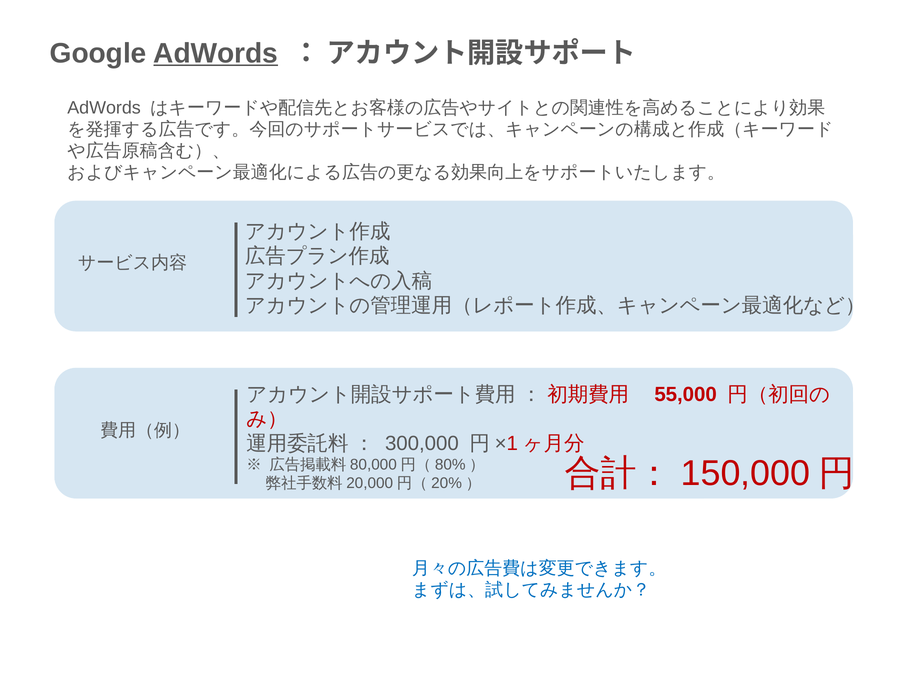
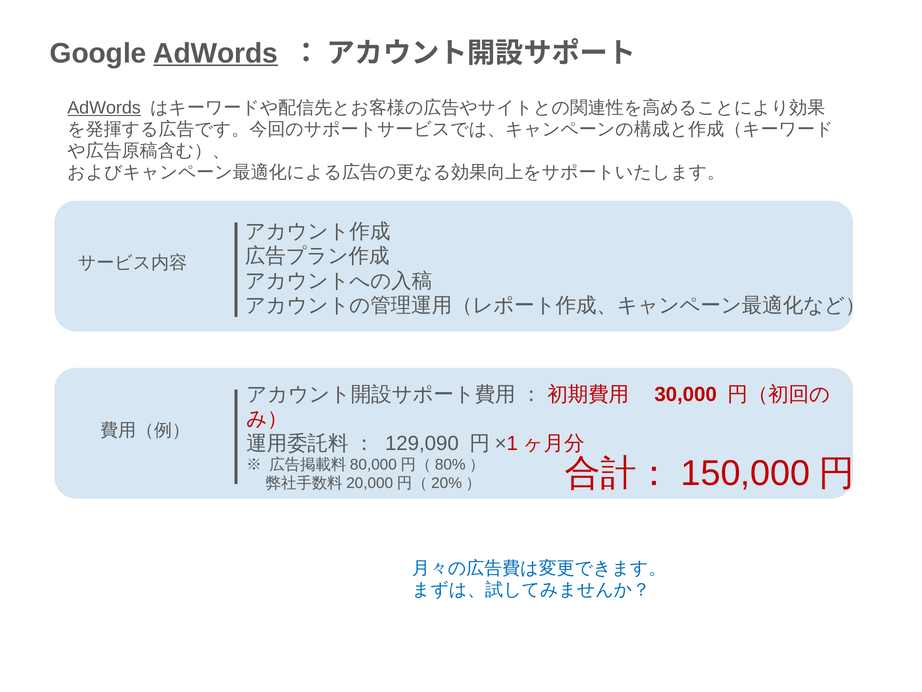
AdWords at (104, 108) underline: none -> present
55,000: 55,000 -> 30,000
300,000: 300,000 -> 129,090
